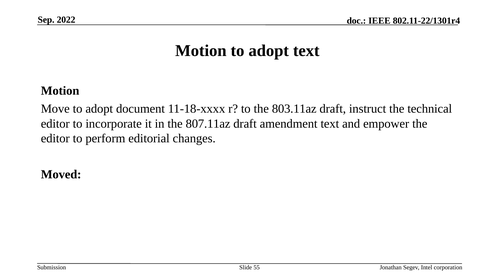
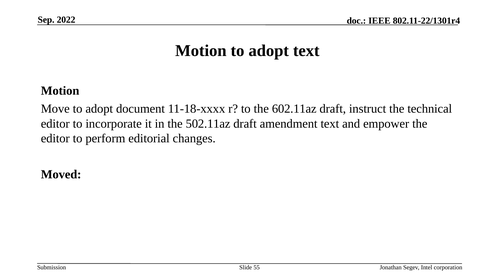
803.11az: 803.11az -> 602.11az
807.11az: 807.11az -> 502.11az
